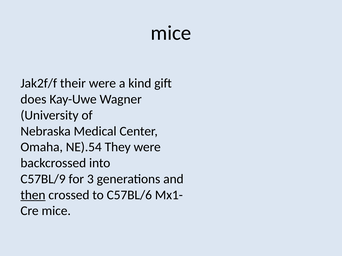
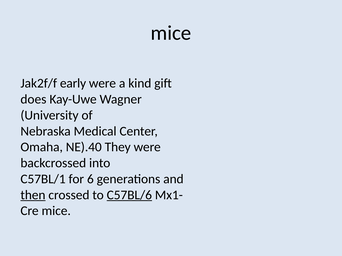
their: their -> early
NE).54: NE).54 -> NE).40
C57BL/9: C57BL/9 -> C57BL/1
3: 3 -> 6
C57BL/6 underline: none -> present
